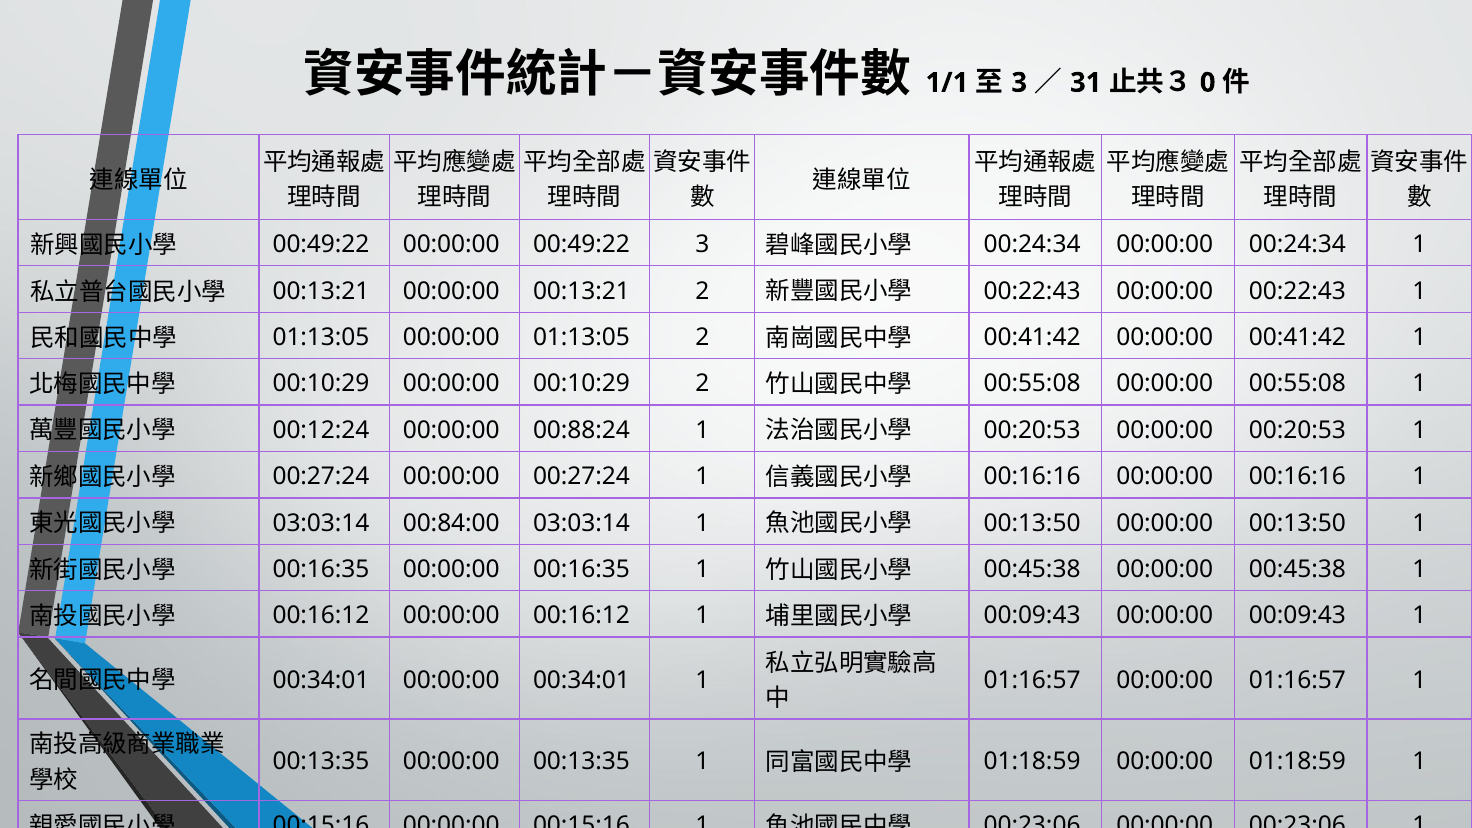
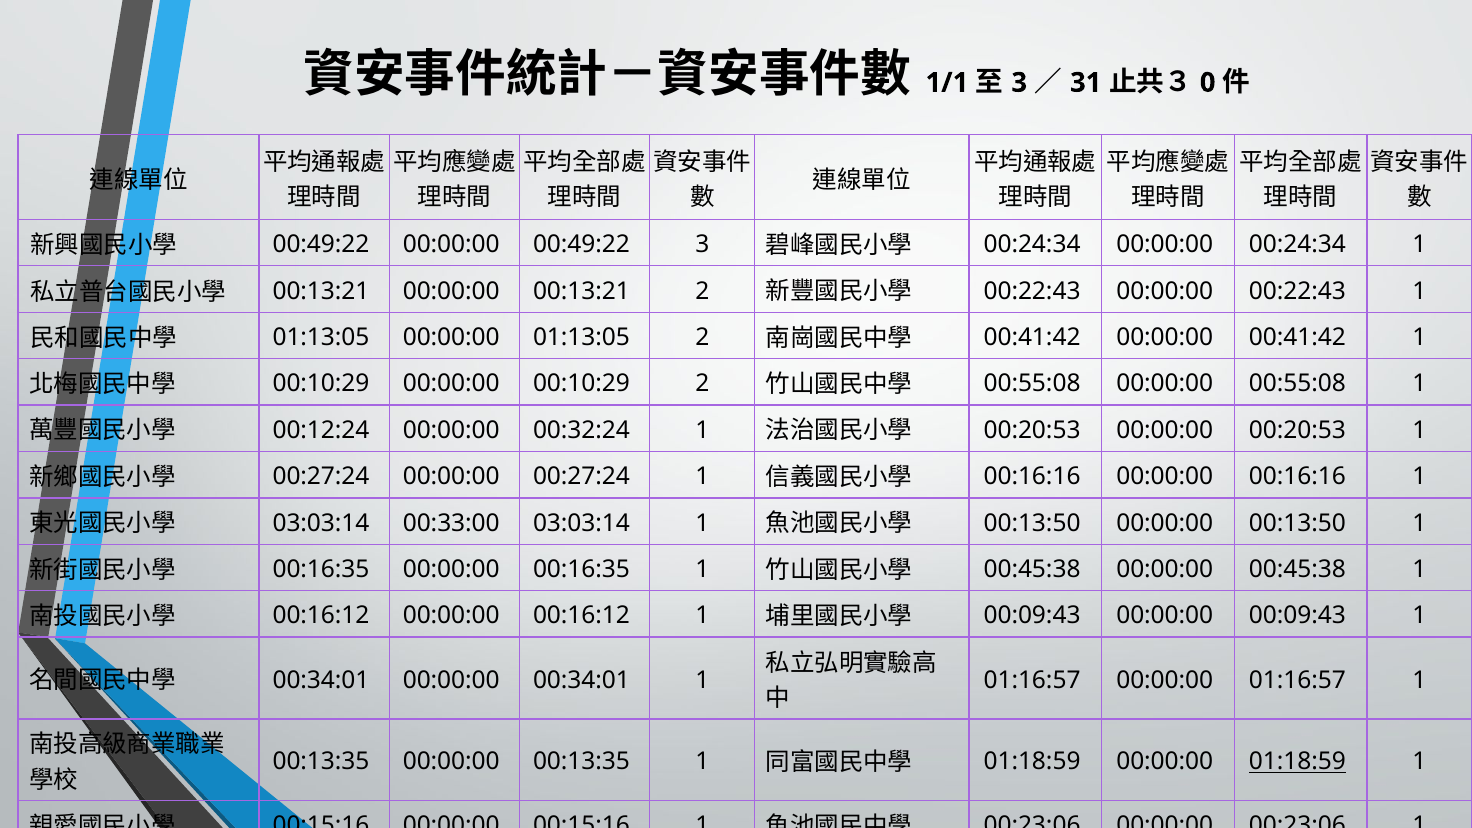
00:88:24: 00:88:24 -> 00:32:24
00:84:00: 00:84:00 -> 00:33:00
01:18:59 at (1297, 762) underline: none -> present
